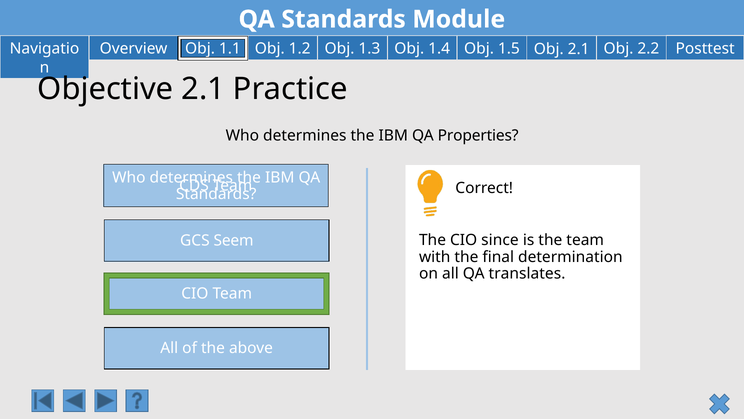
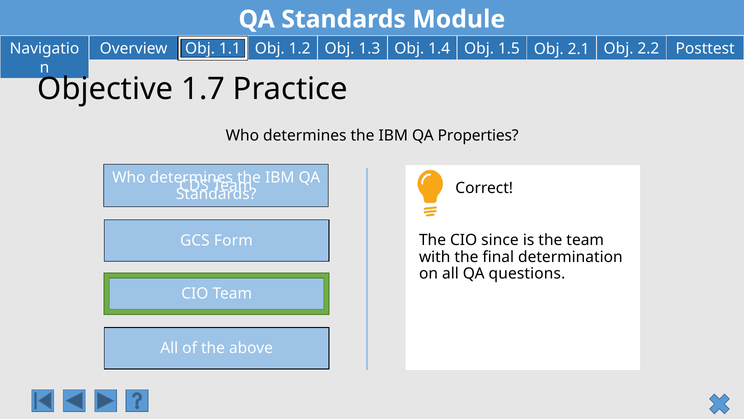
Objective 2.1: 2.1 -> 1.7
Seem: Seem -> Form
translates: translates -> questions
